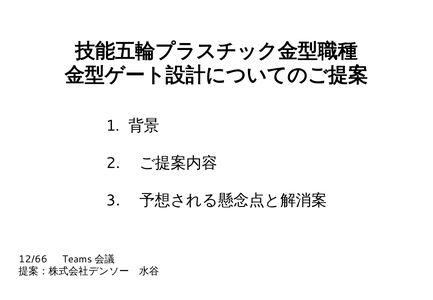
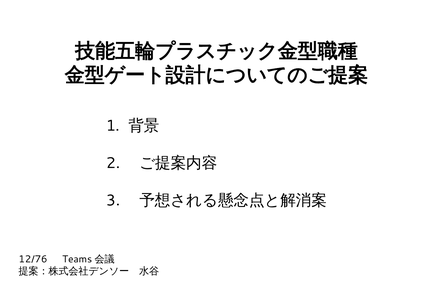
12/66: 12/66 -> 12/76
